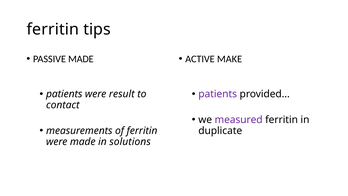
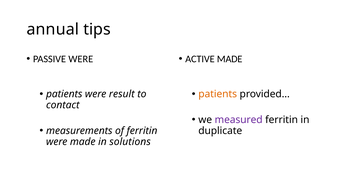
ferritin at (53, 29): ferritin -> annual
PASSIVE MADE: MADE -> WERE
ACTIVE MAKE: MAKE -> MADE
patients at (218, 94) colour: purple -> orange
